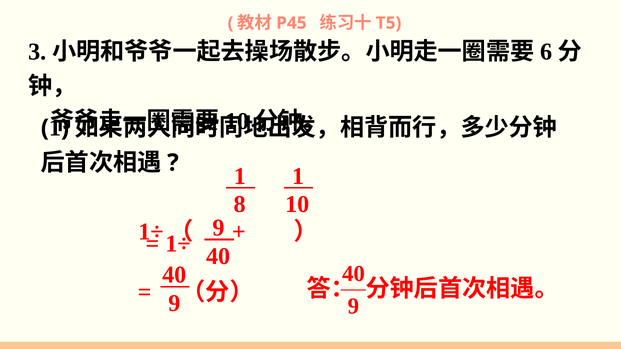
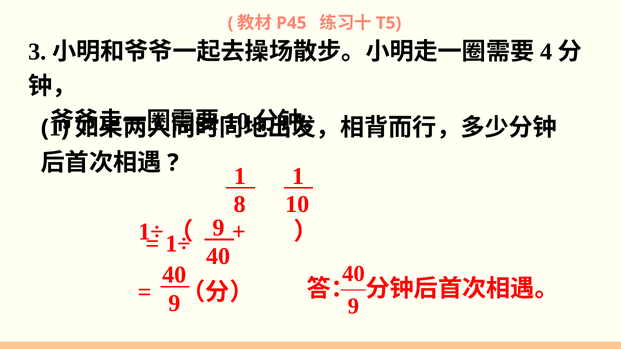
6: 6 -> 4
